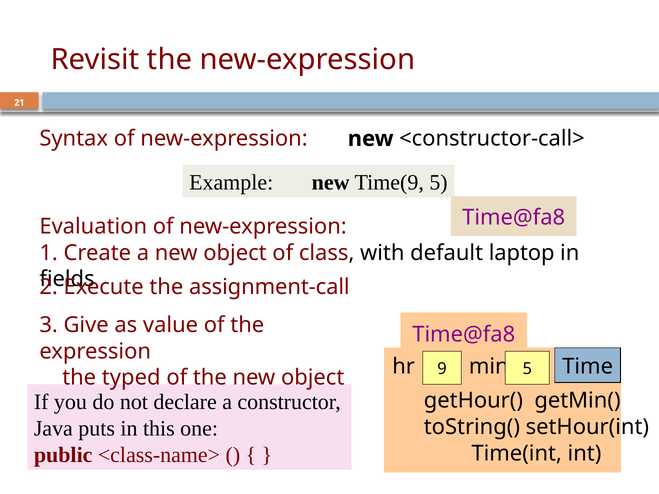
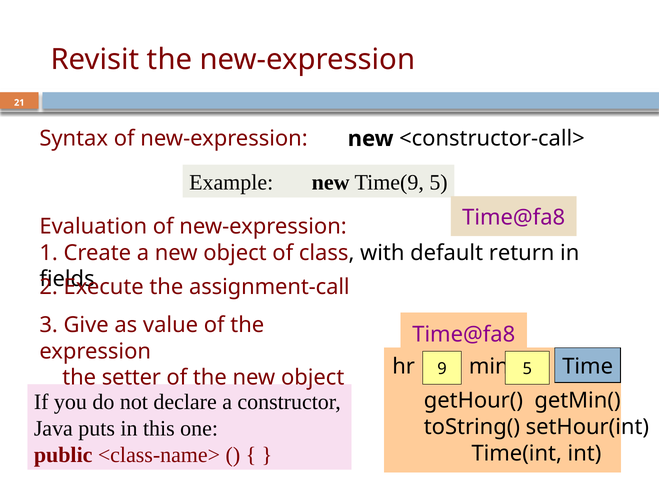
laptop: laptop -> return
typed: typed -> setter
